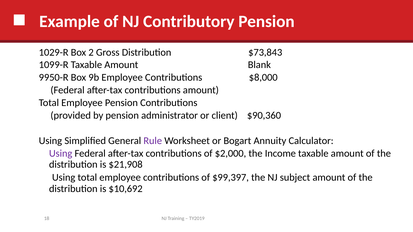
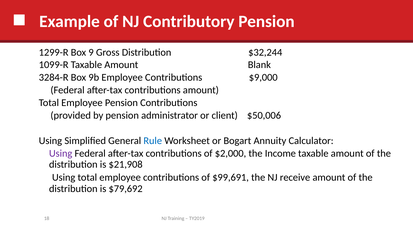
1029-R: 1029-R -> 1299-R
2: 2 -> 9
$73,843: $73,843 -> $32,244
9950-R: 9950-R -> 3284-R
$8,000: $8,000 -> $9,000
$90,360: $90,360 -> $50,006
Rule colour: purple -> blue
$99,397: $99,397 -> $99,691
subject: subject -> receive
$10,692: $10,692 -> $79,692
